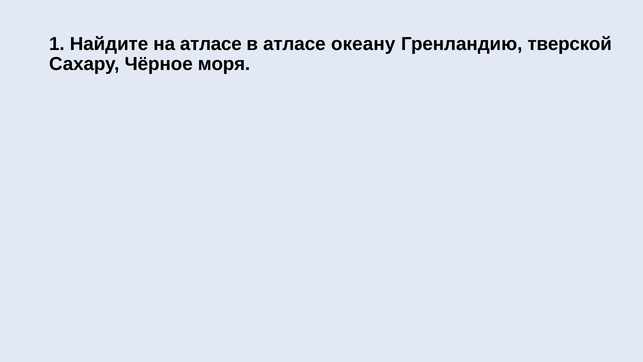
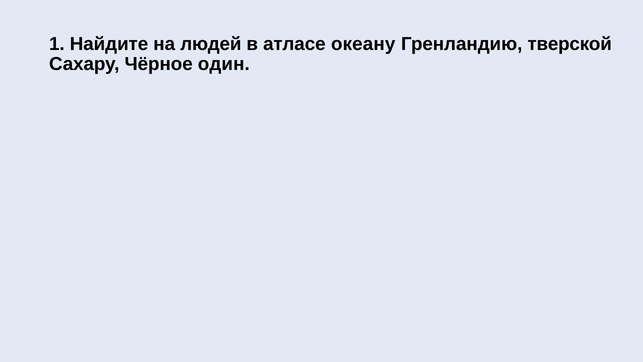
на атласе: атласе -> людей
моря: моря -> один
